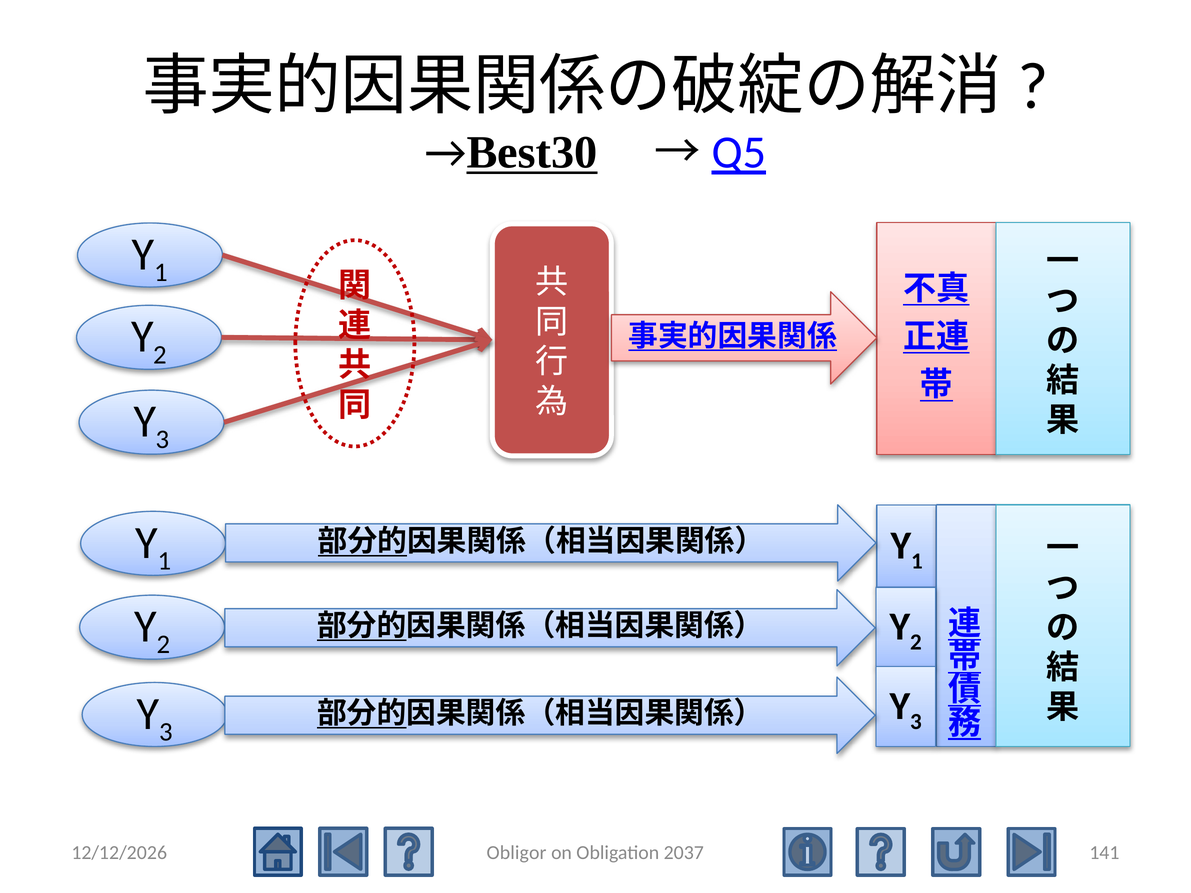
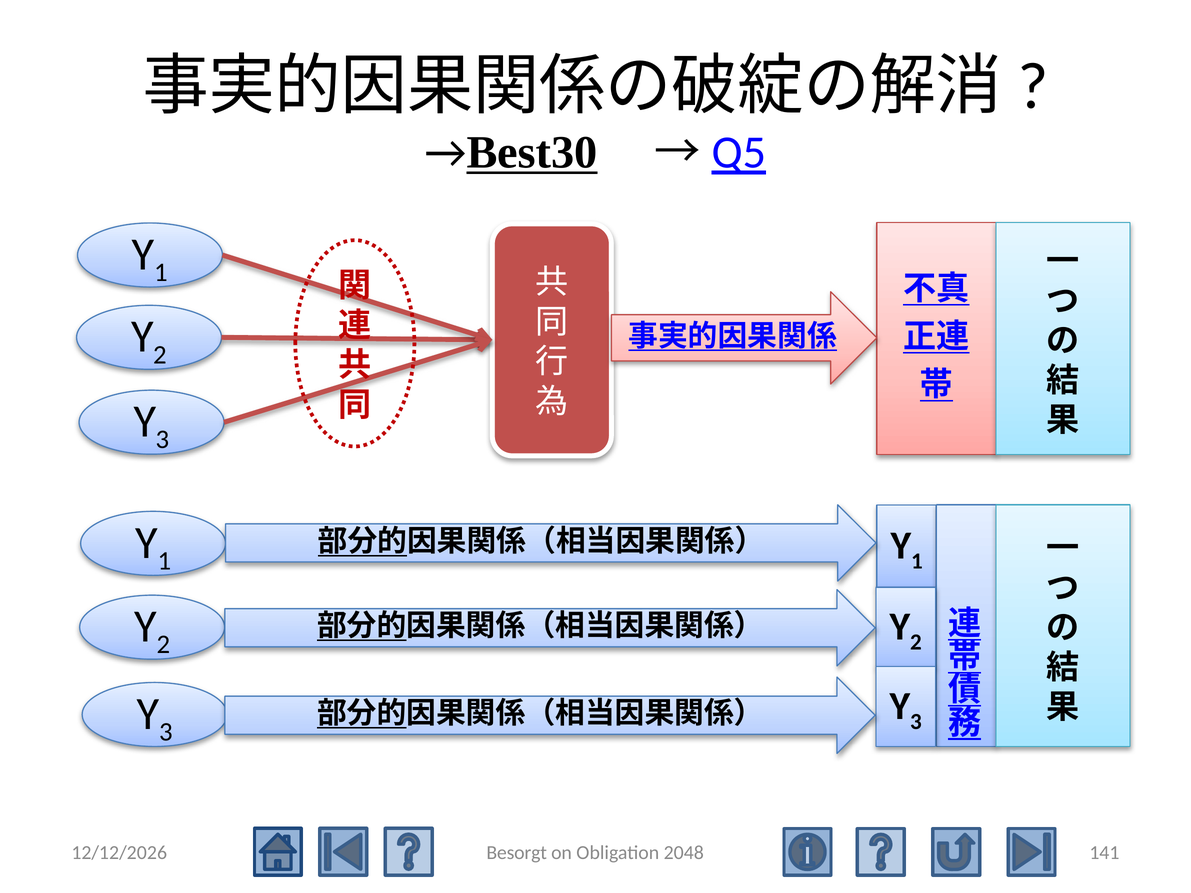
Obligor: Obligor -> Besorgt
2037: 2037 -> 2048
